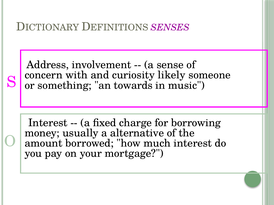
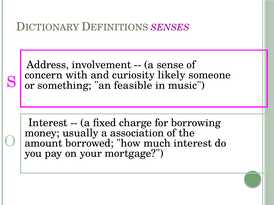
towards: towards -> feasible
alternative: alternative -> association
